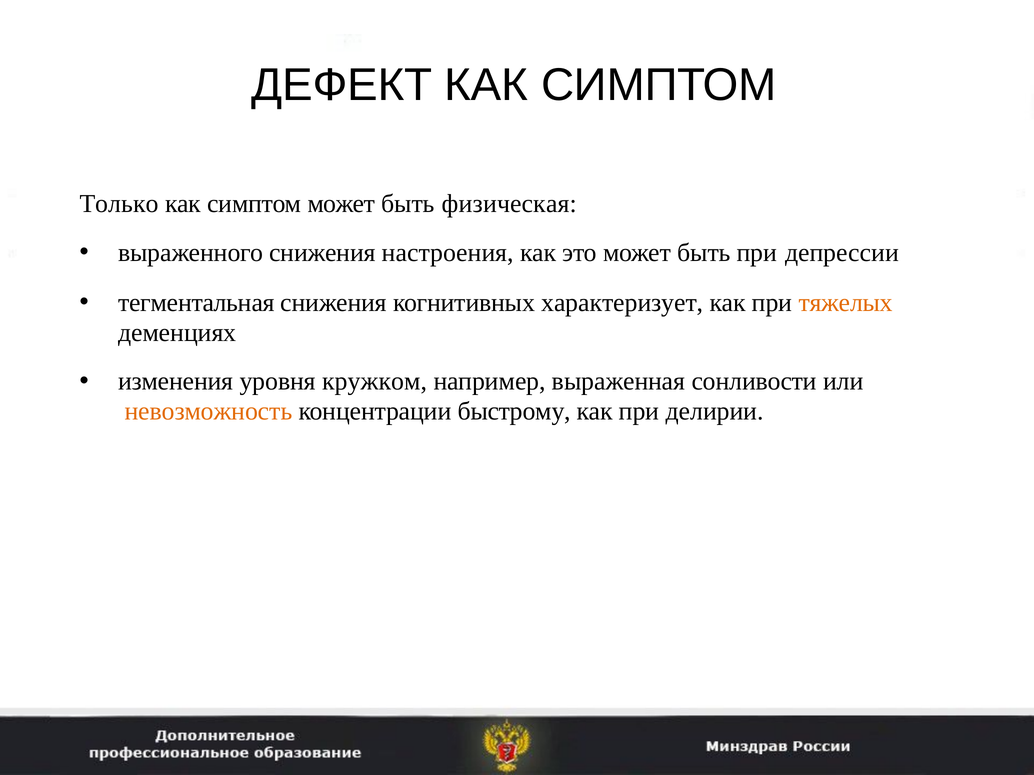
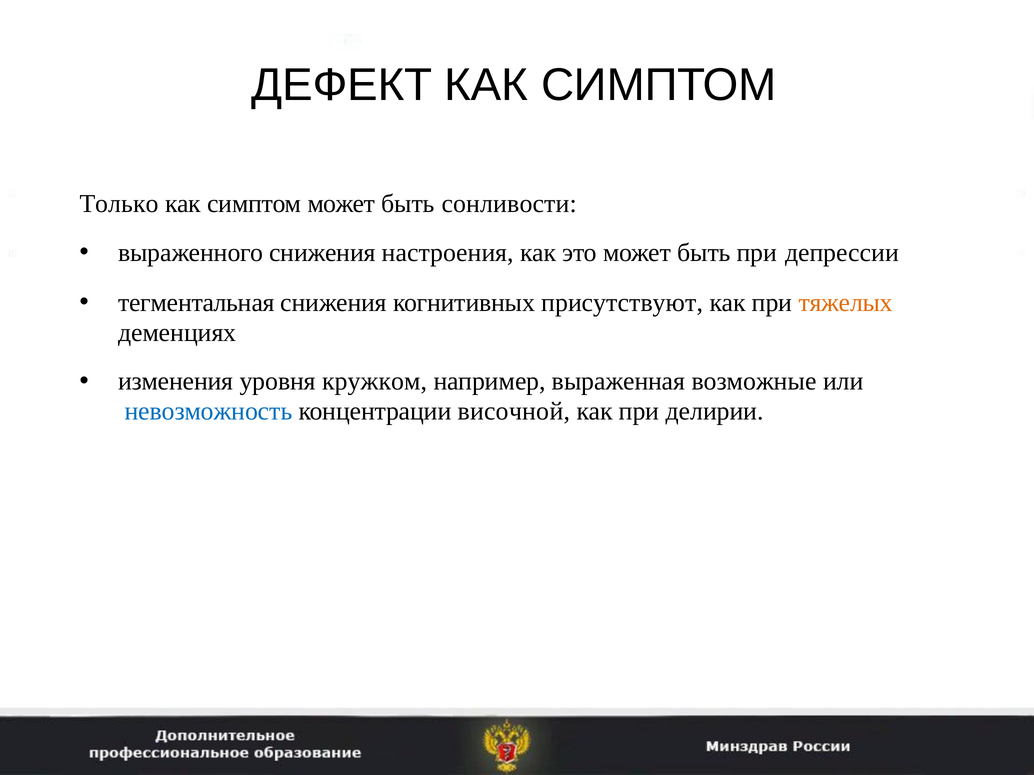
физическая: физическая -> сонливости
характеризует: характеризует -> присутствуют
сонливости: сонливости -> возможные
невозможность colour: orange -> blue
быстрому: быстрому -> височной
